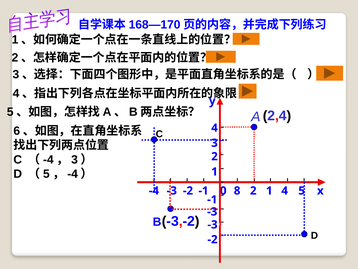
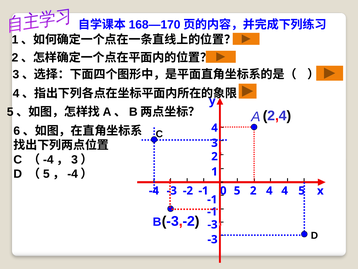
8 at (237, 190): 8 -> 5
2 1: 1 -> 4
-3 at (212, 211): -3 -> -1
-2 at (213, 239): -2 -> -3
